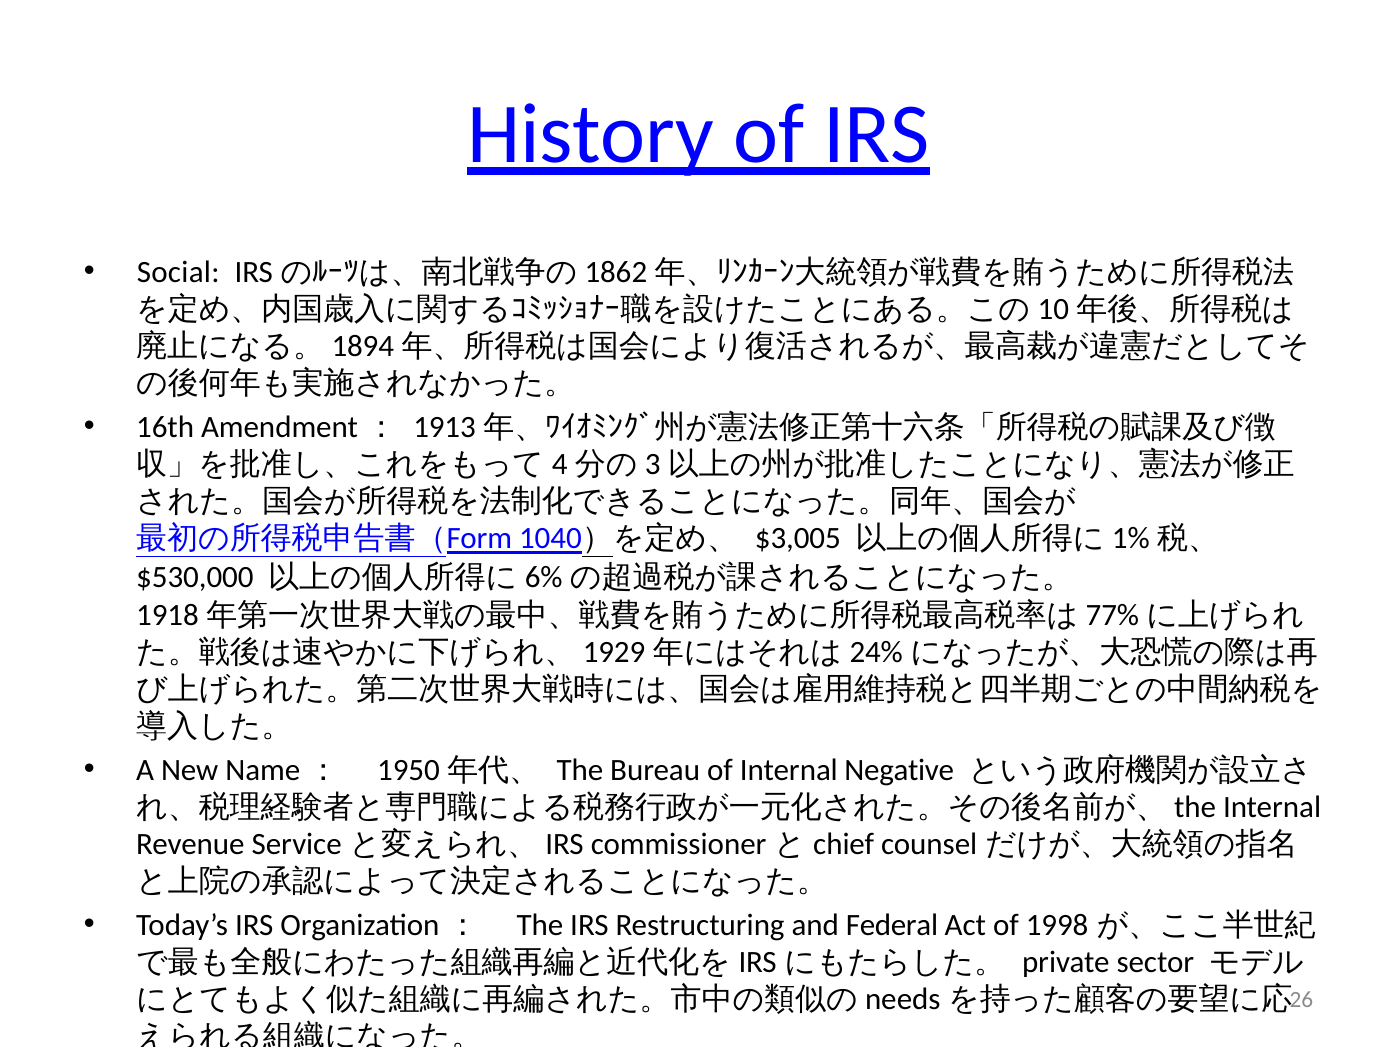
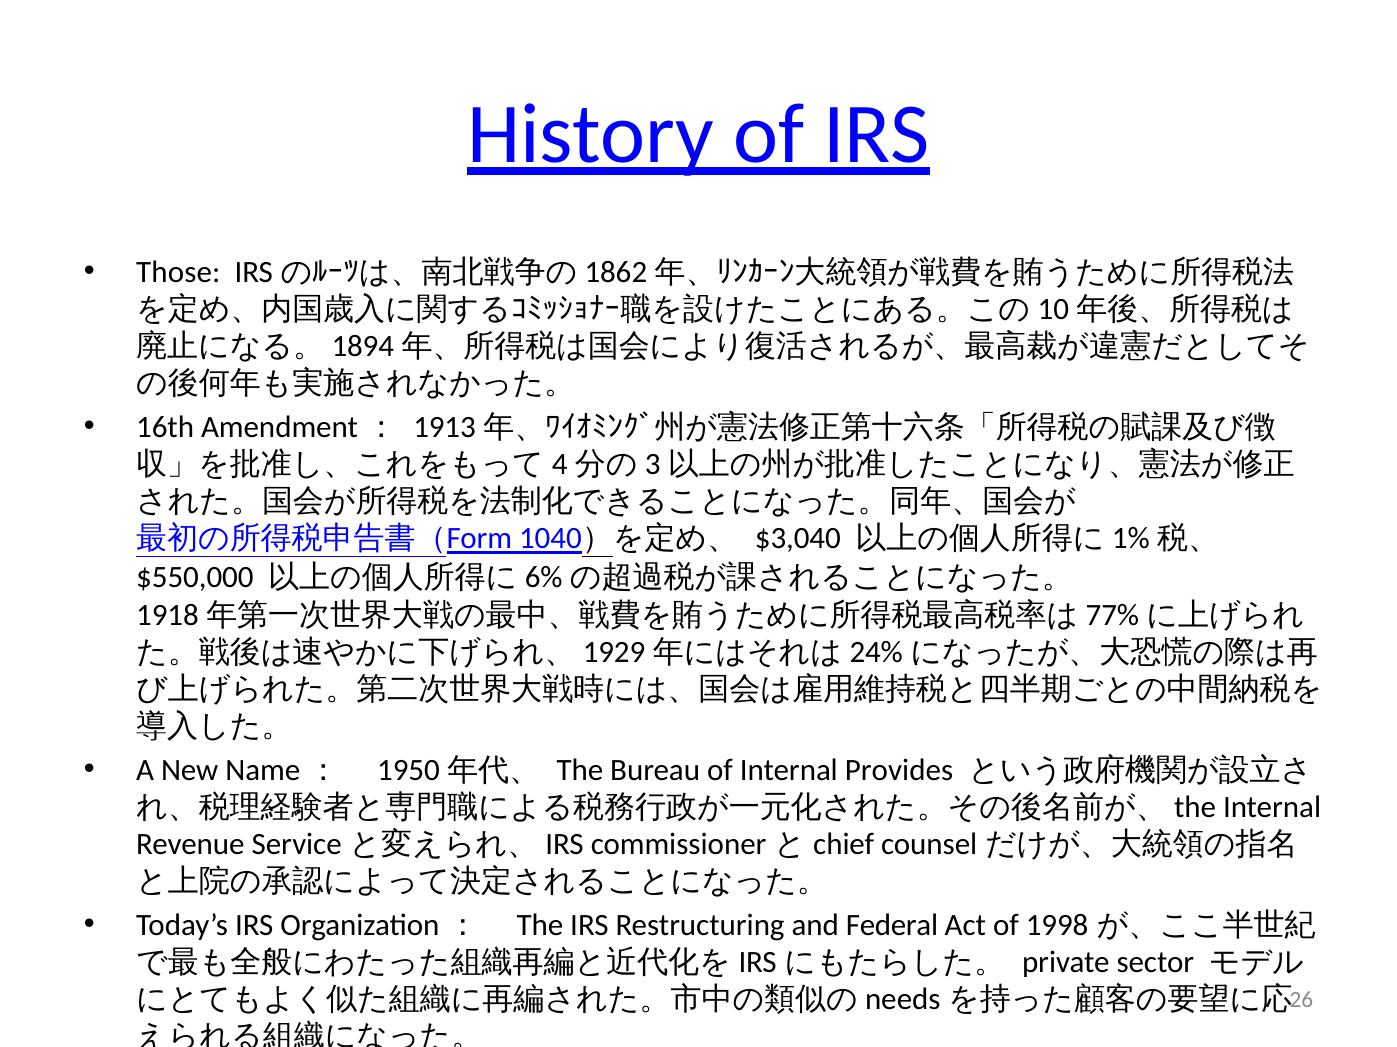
Social: Social -> Those
$3,005: $3,005 -> $3,040
$530,000: $530,000 -> $550,000
Negative: Negative -> Provides
